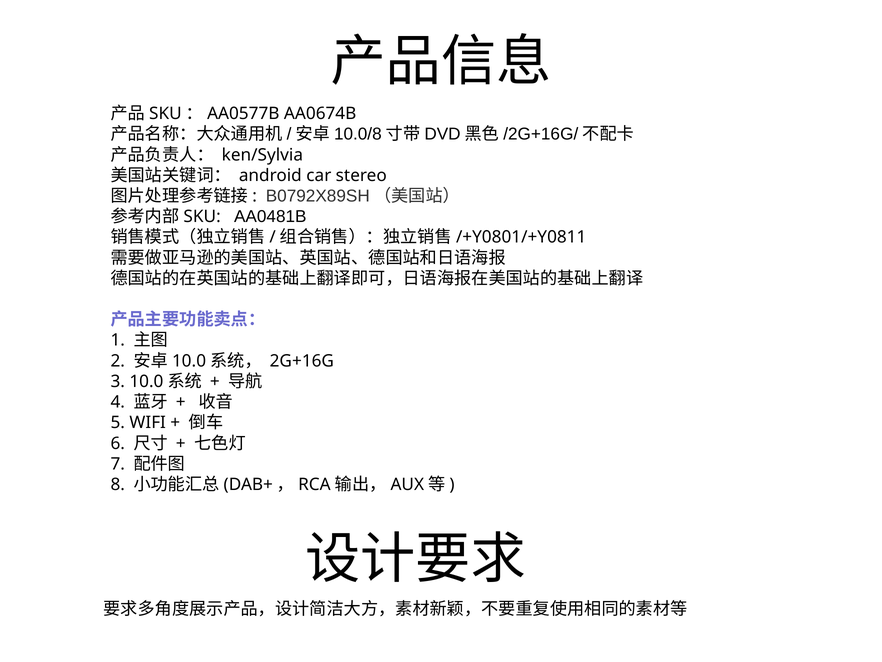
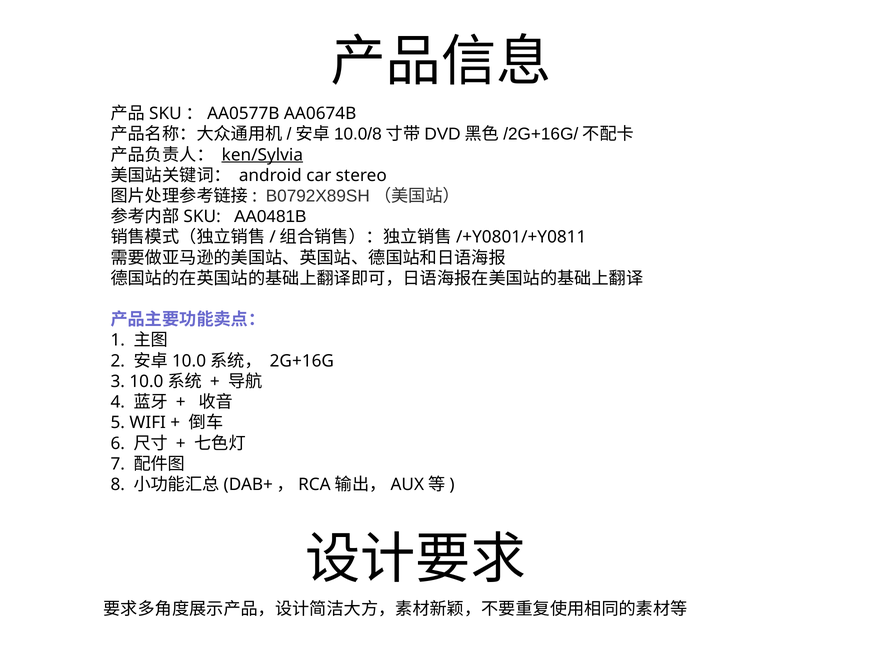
ken/Sylvia underline: none -> present
